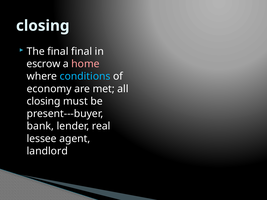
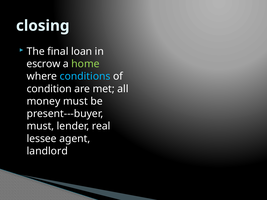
final final: final -> loan
home colour: pink -> light green
economy: economy -> condition
closing at (44, 101): closing -> money
bank at (40, 126): bank -> must
